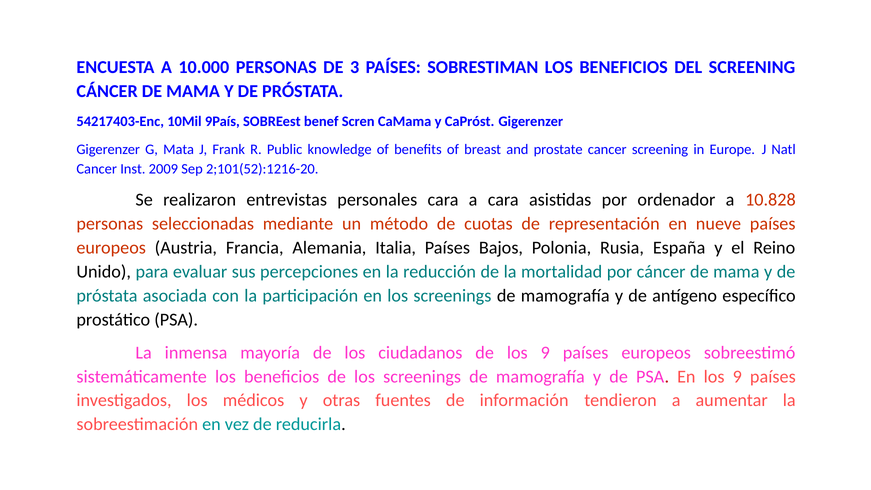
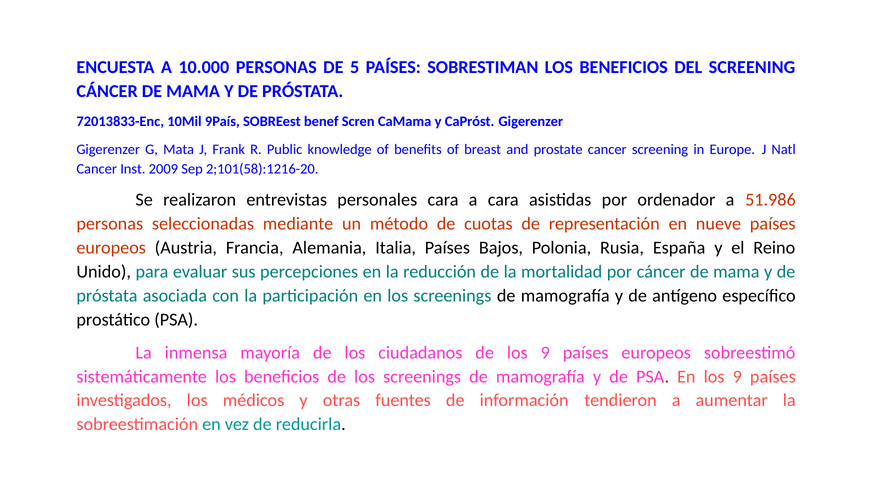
3: 3 -> 5
54217403-Enc: 54217403-Enc -> 72013833-Enc
2;101(52):1216-20: 2;101(52):1216-20 -> 2;101(58):1216-20
10.828: 10.828 -> 51.986
